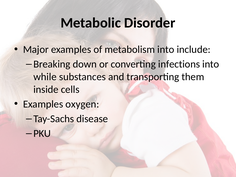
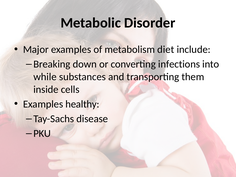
metabolism into: into -> diet
oxygen: oxygen -> healthy
